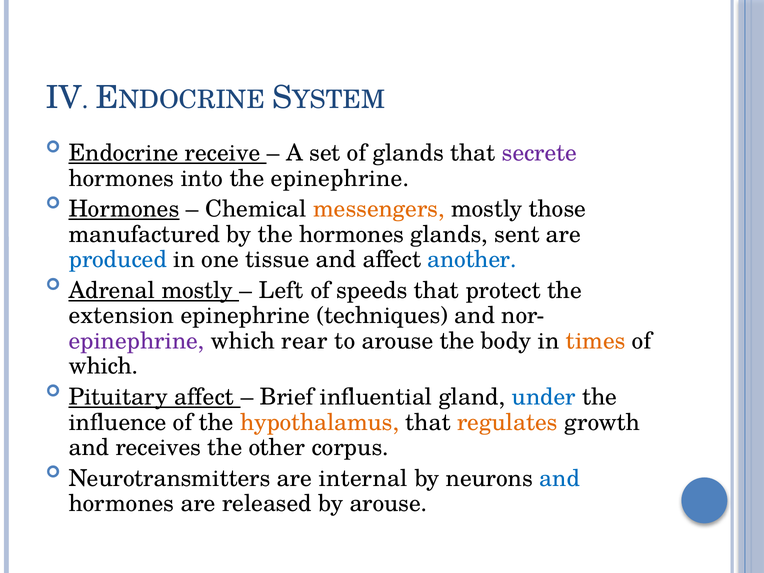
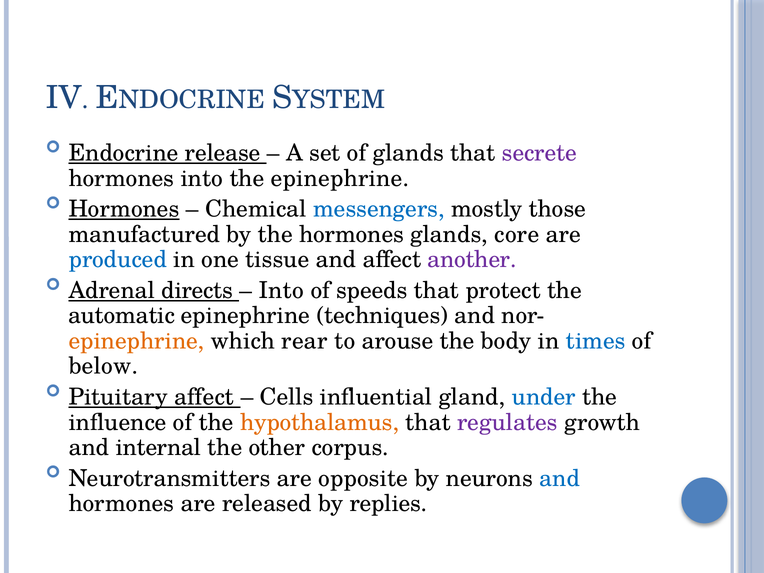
receive: receive -> release
messengers colour: orange -> blue
sent: sent -> core
another colour: blue -> purple
Adrenal mostly: mostly -> directs
Left at (281, 291): Left -> Into
extension: extension -> automatic
epinephrine at (137, 341) colour: purple -> orange
times colour: orange -> blue
which at (104, 366): which -> below
Brief: Brief -> Cells
regulates colour: orange -> purple
receives: receives -> internal
internal: internal -> opposite
by arouse: arouse -> replies
